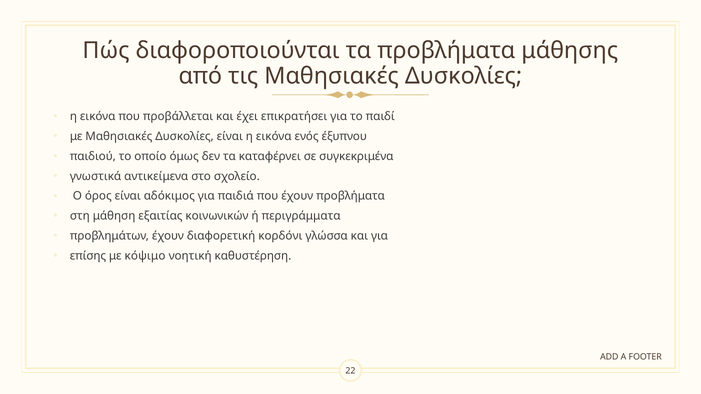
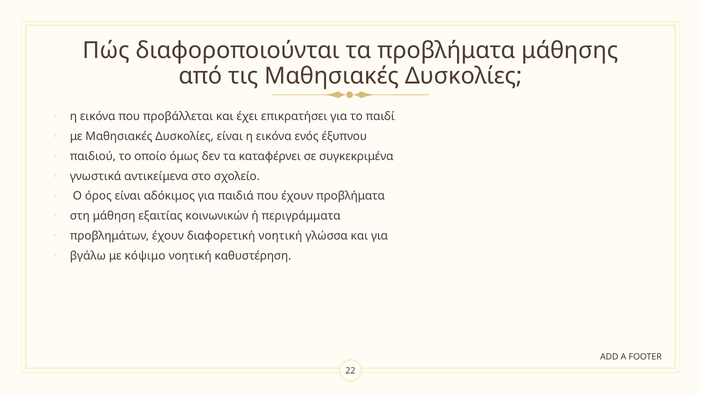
διαφορετική κορδόνι: κορδόνι -> νοητική
επίσης: επίσης -> βγάλω
